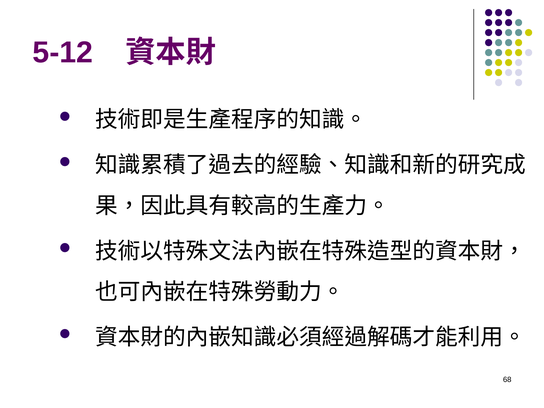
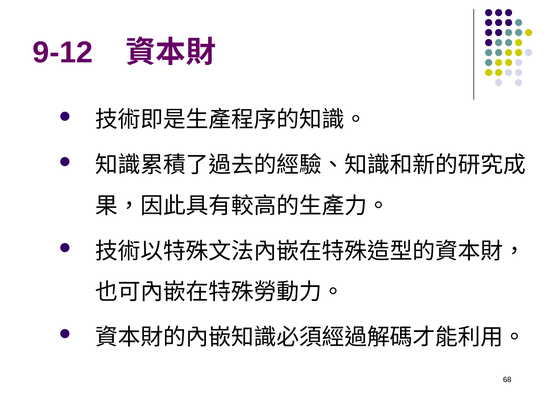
5-12: 5-12 -> 9-12
